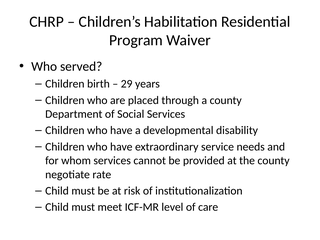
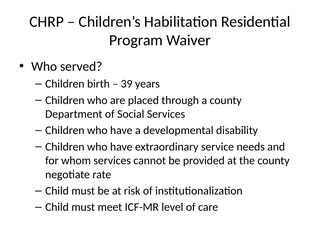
29: 29 -> 39
